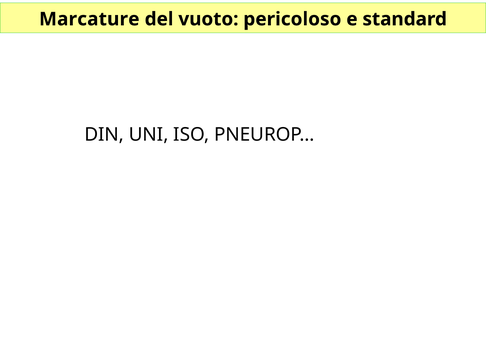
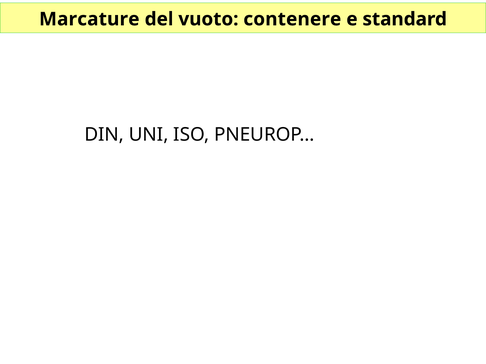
pericoloso: pericoloso -> contenere
